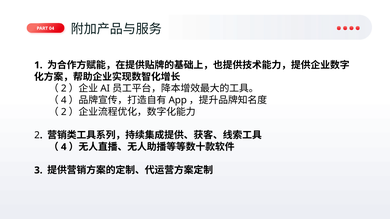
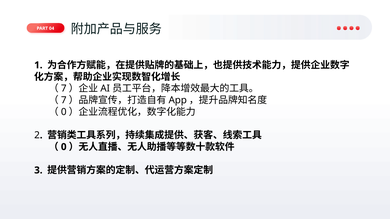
2 at (64, 89): 2 -> 7
4 at (64, 100): 4 -> 7
2 at (64, 112): 2 -> 0
4 at (64, 147): 4 -> 0
